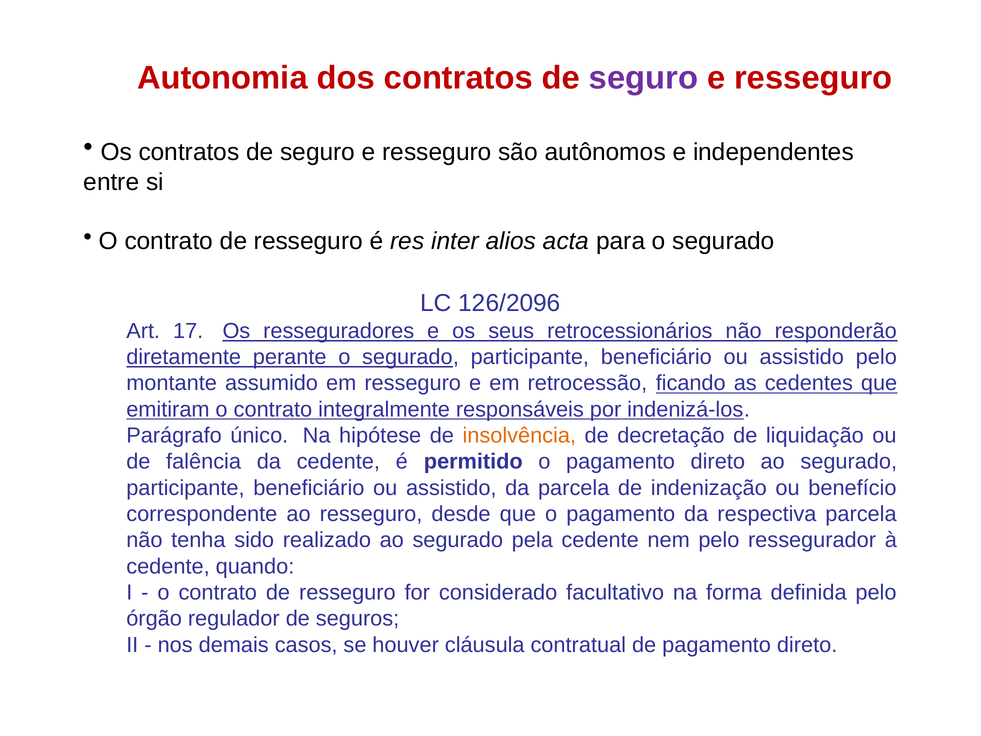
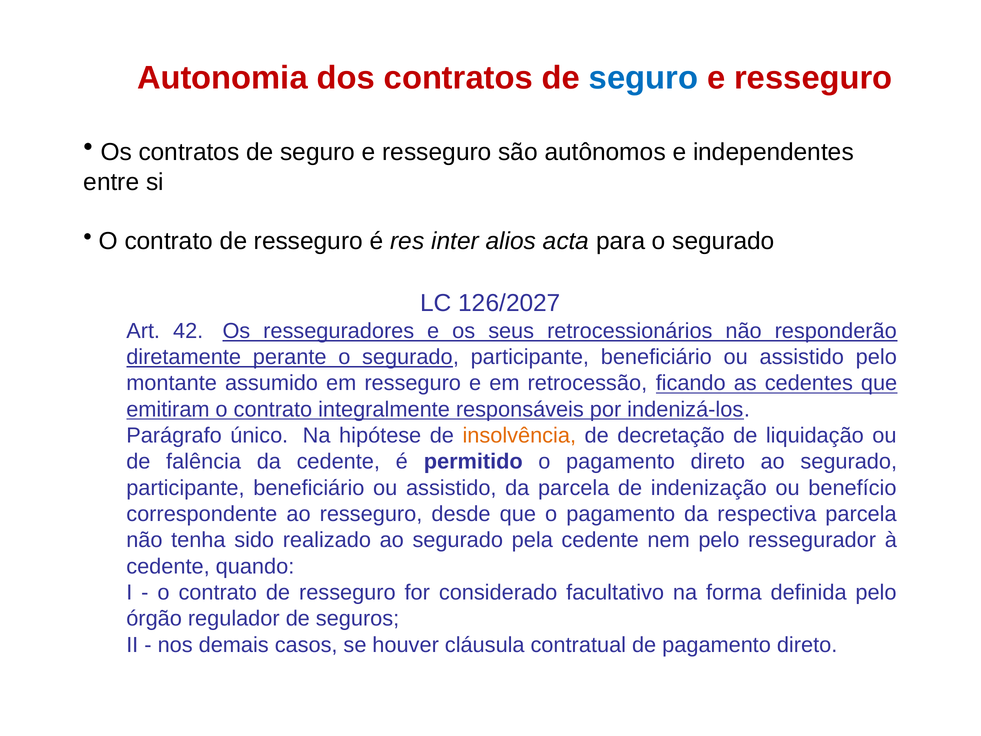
seguro at (643, 78) colour: purple -> blue
126/2096: 126/2096 -> 126/2027
17: 17 -> 42
